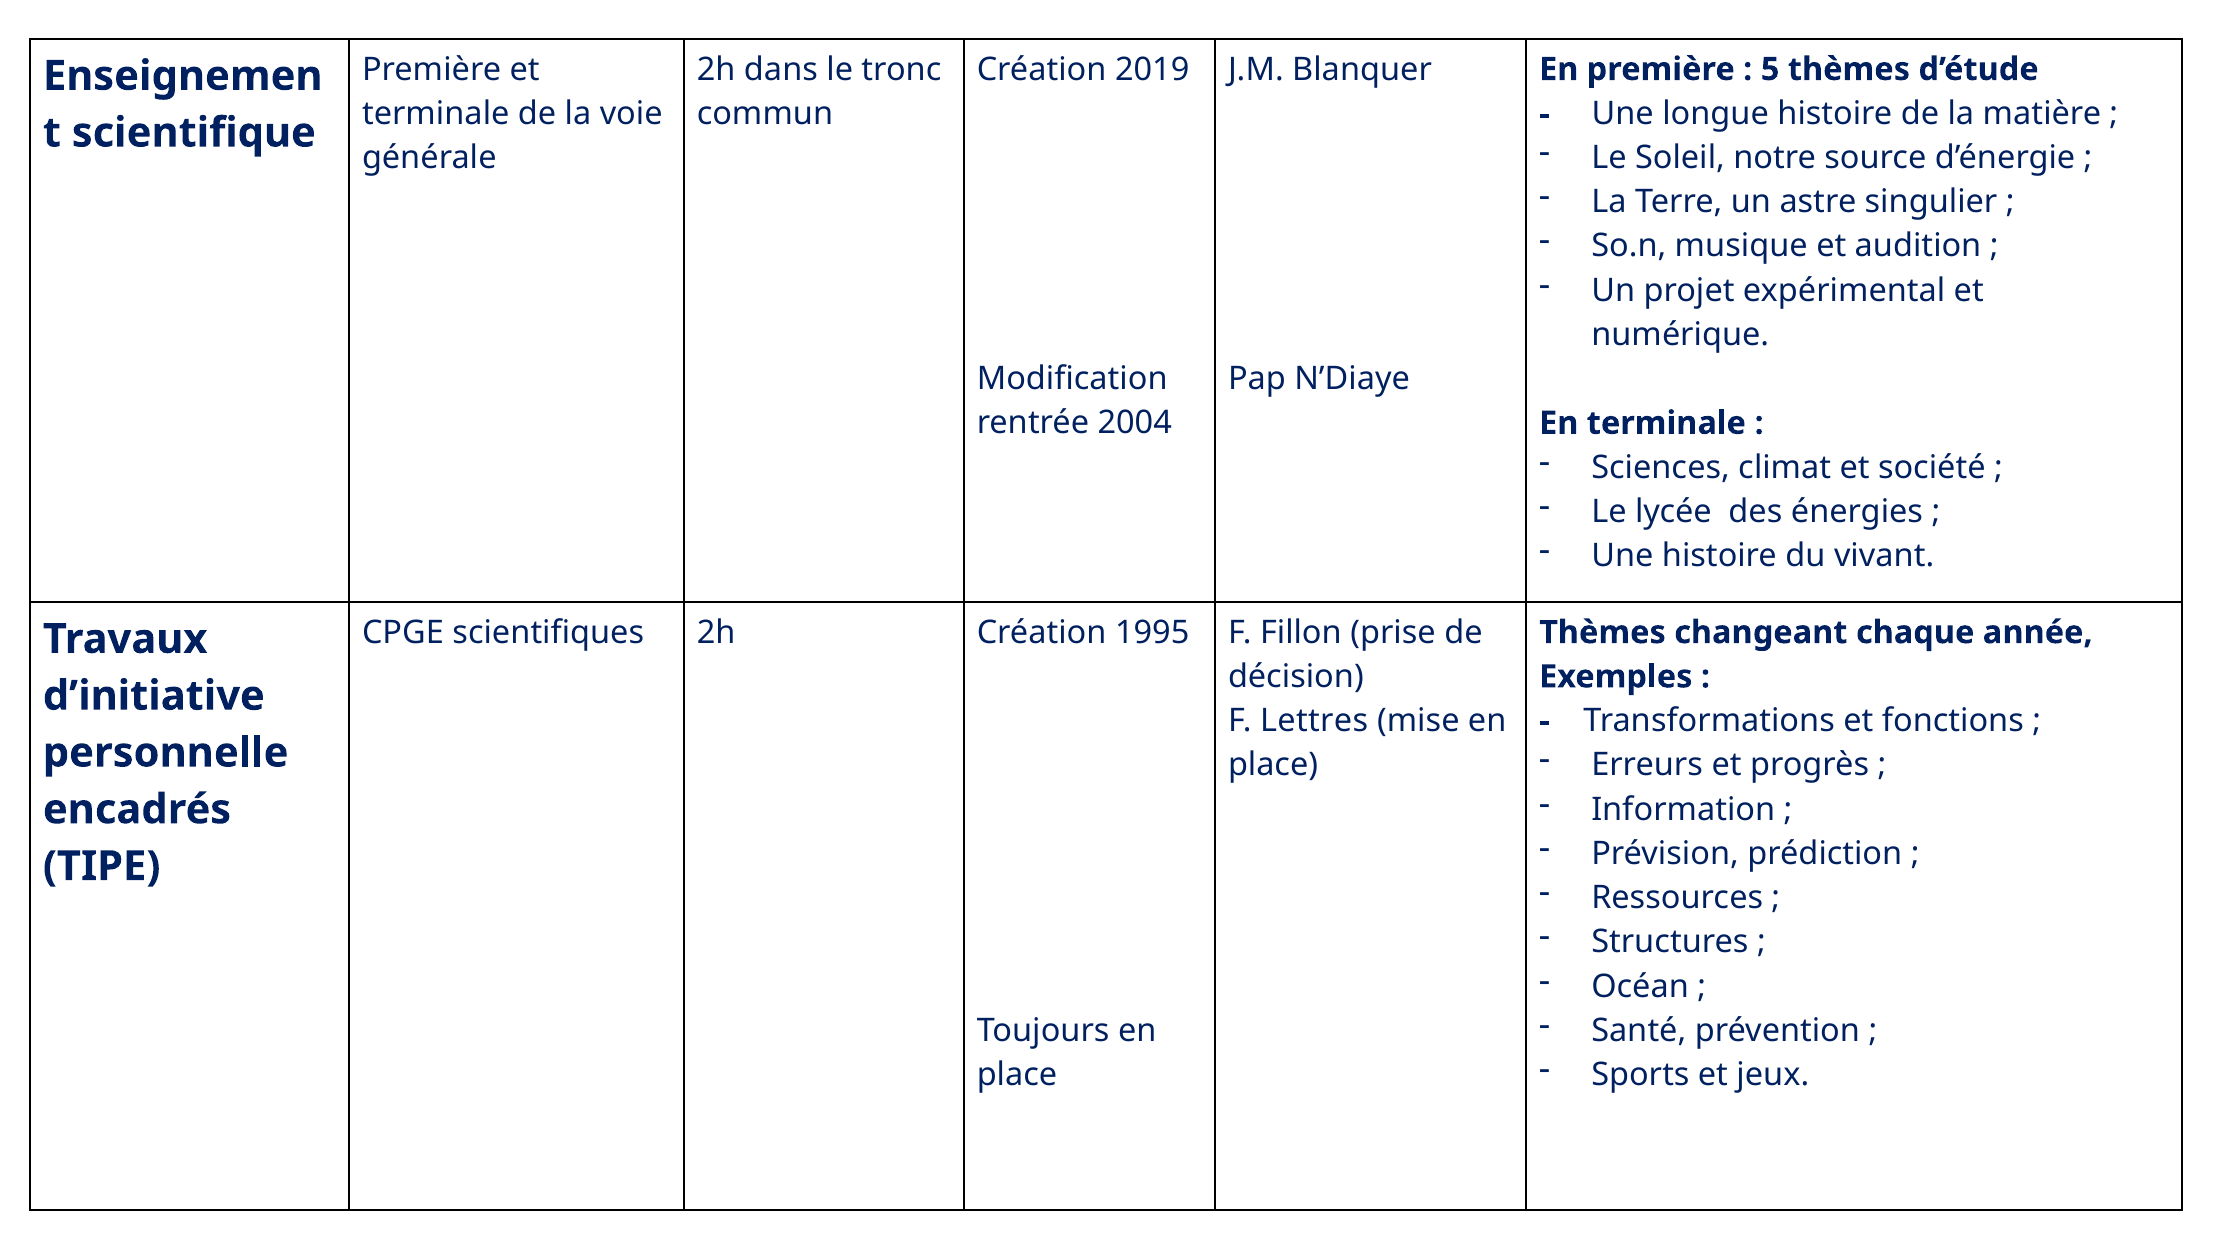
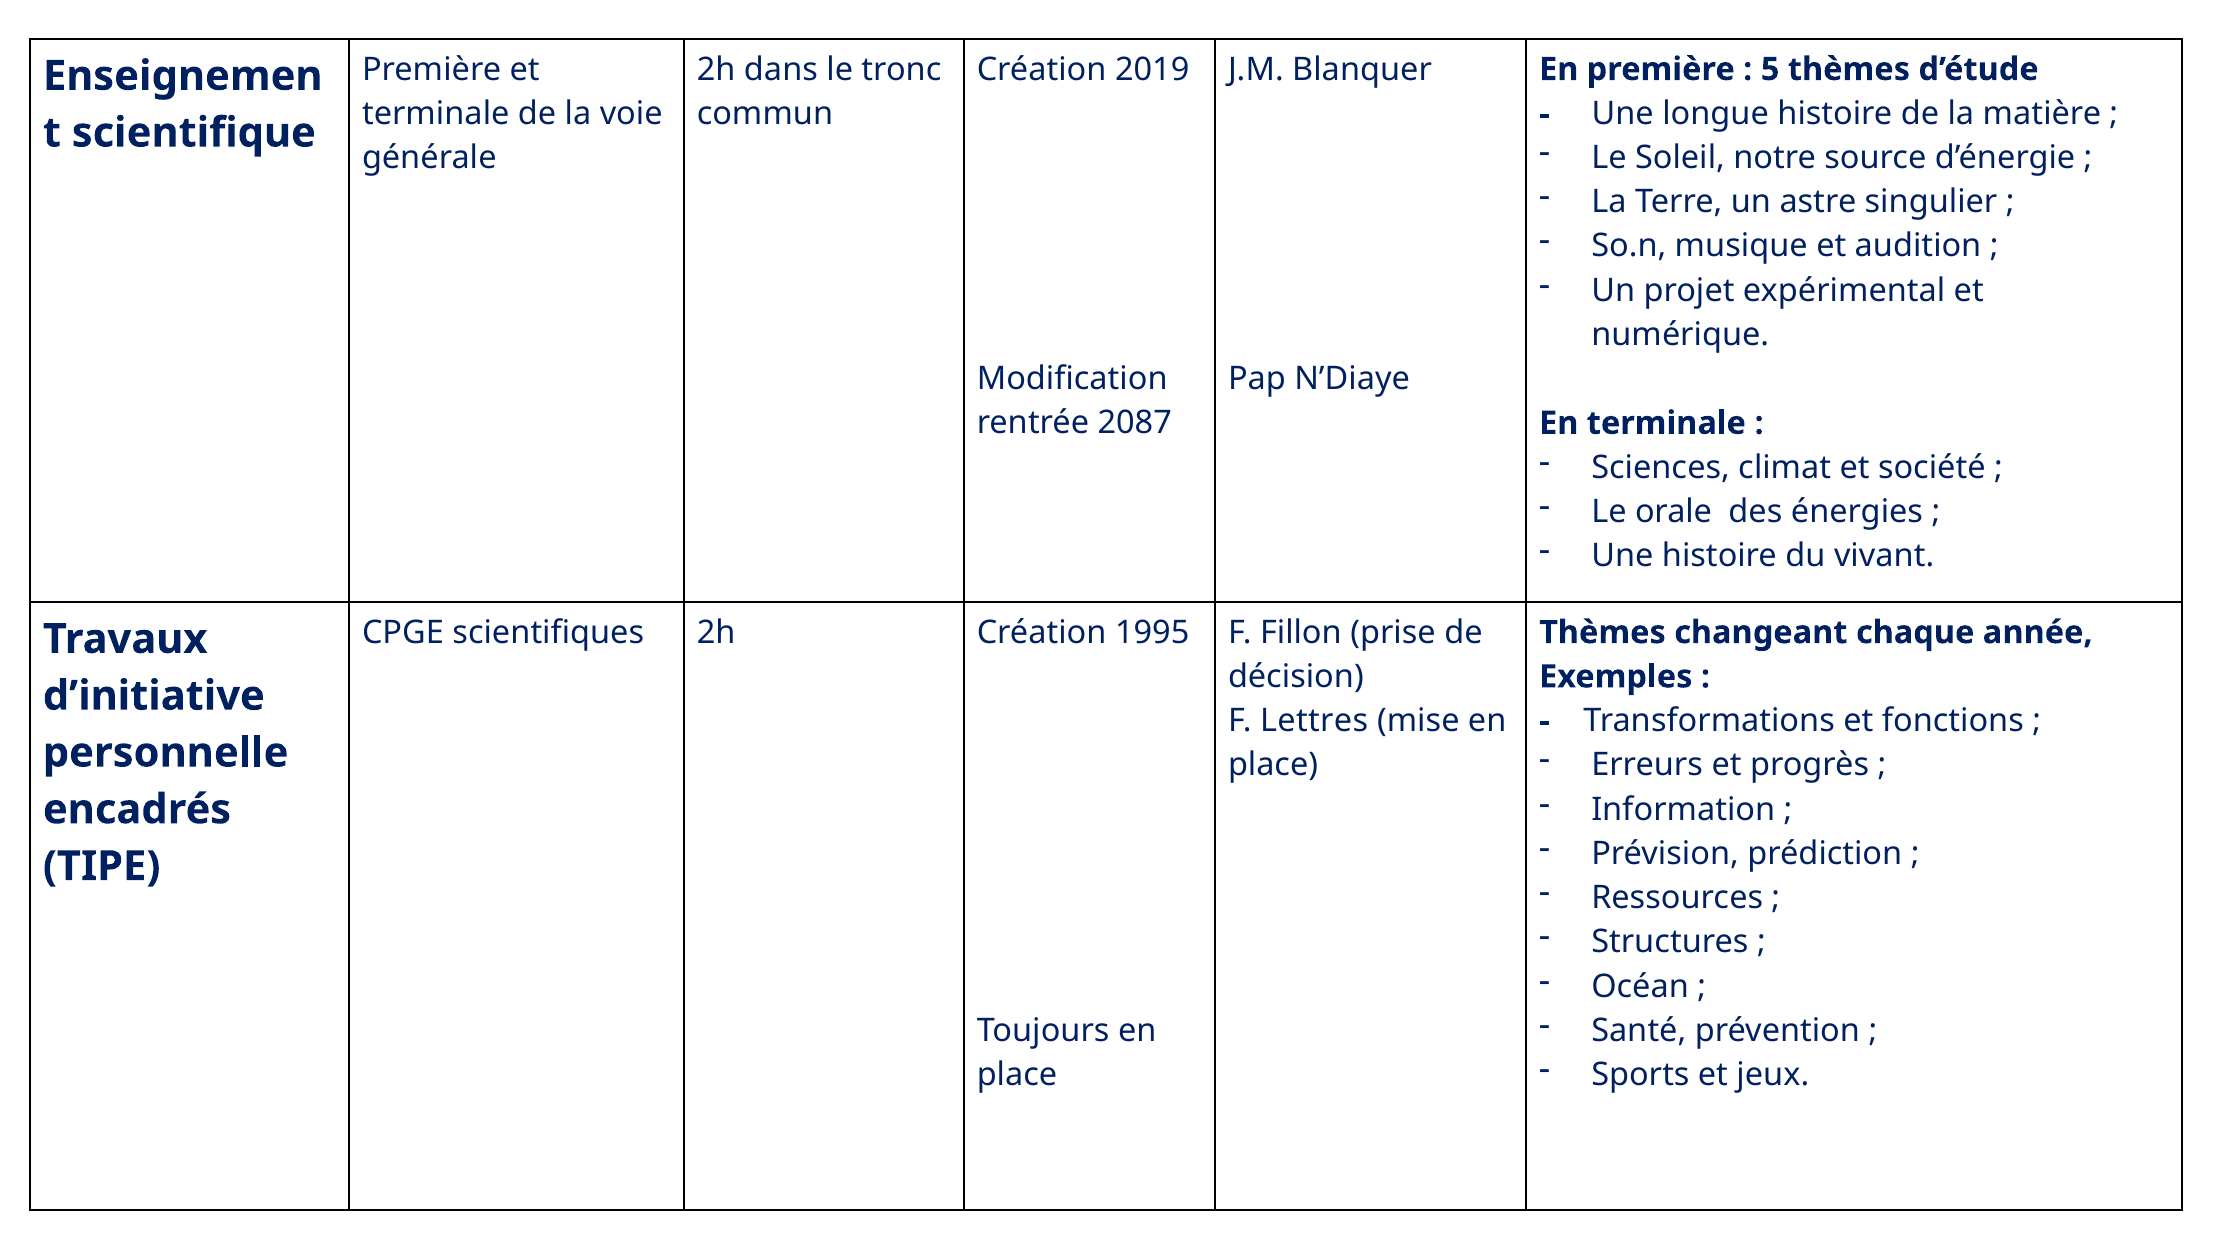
2004: 2004 -> 2087
lycée: lycée -> orale
